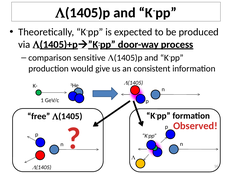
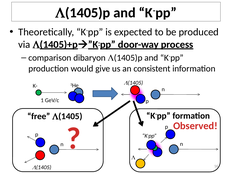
sensitive: sensitive -> dibaryon
